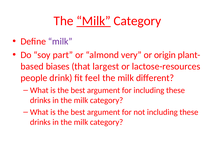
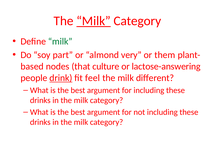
milk at (60, 41) colour: purple -> green
origin: origin -> them
biases: biases -> nodes
largest: largest -> culture
lactose-resources: lactose-resources -> lactose-answering
drink underline: none -> present
